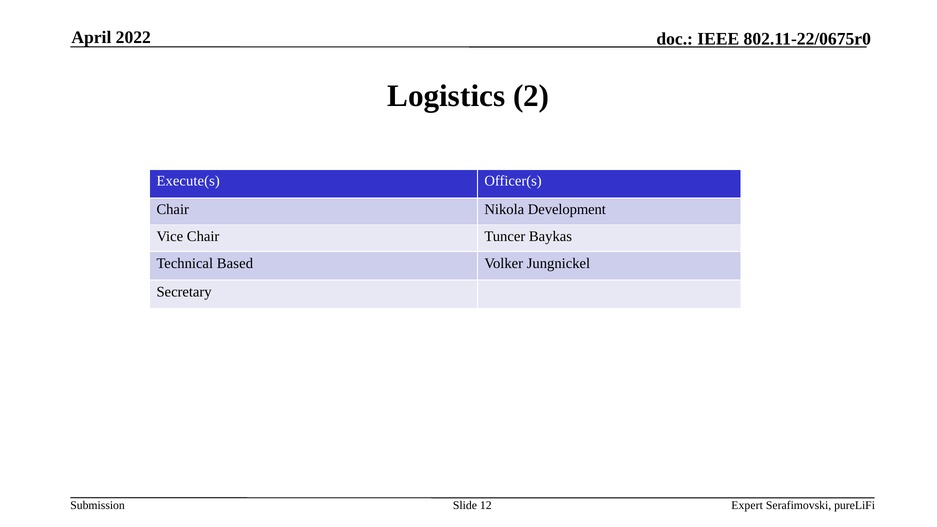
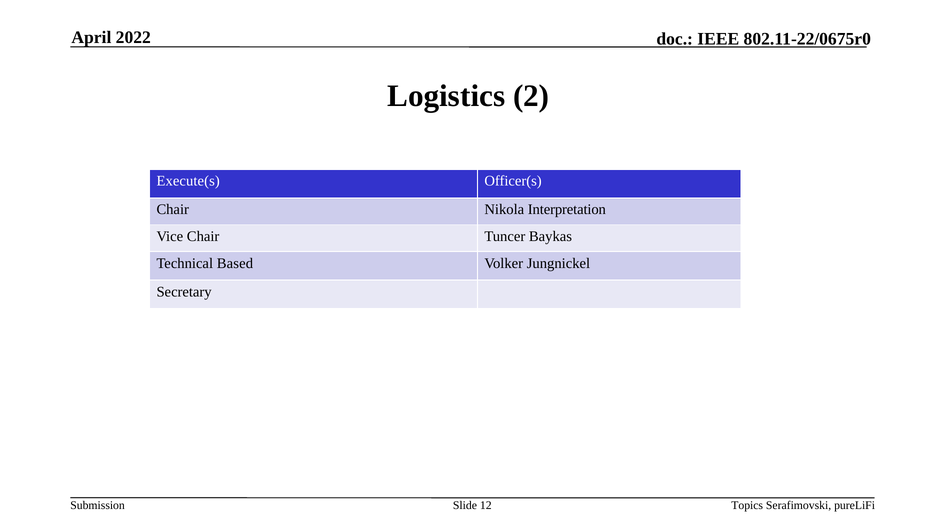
Development: Development -> Interpretation
Expert: Expert -> Topics
